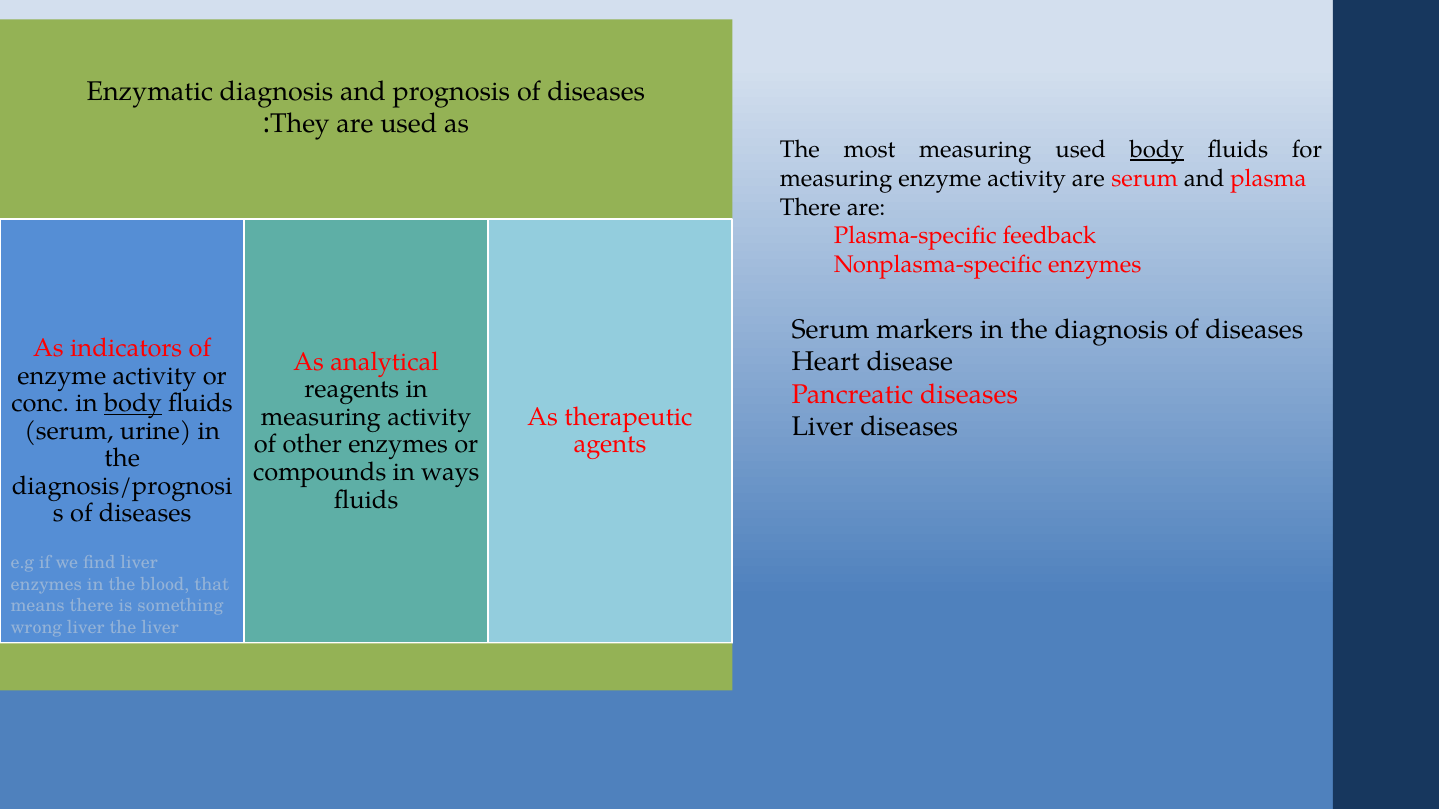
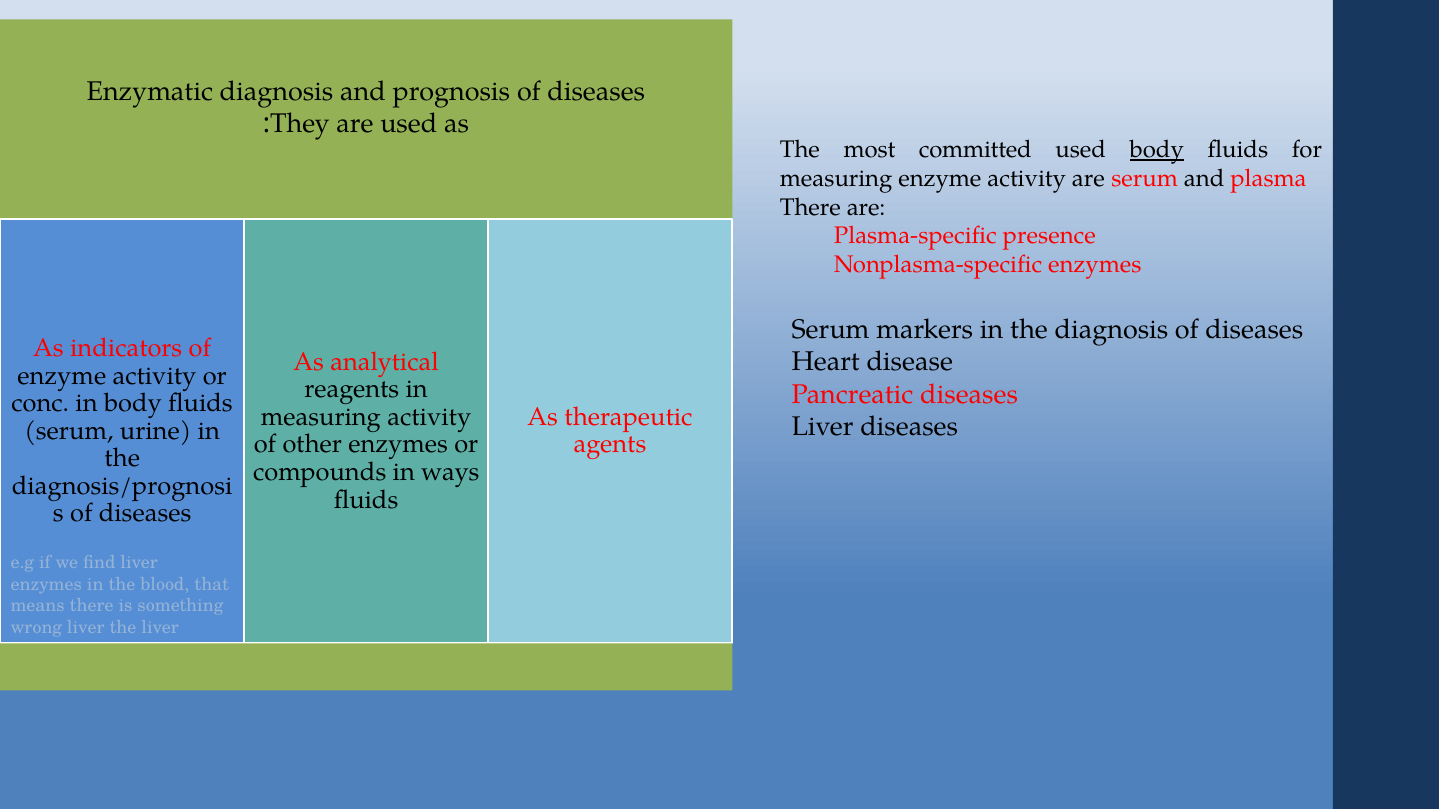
most measuring: measuring -> committed
feedback: feedback -> presence
body at (133, 404) underline: present -> none
